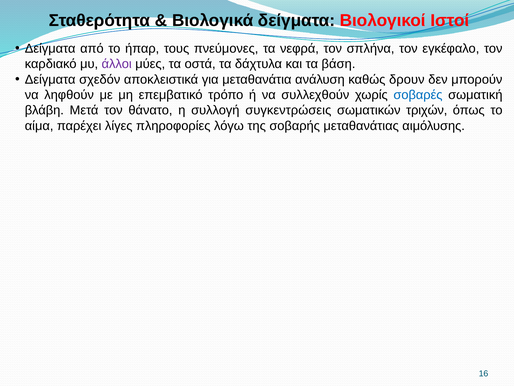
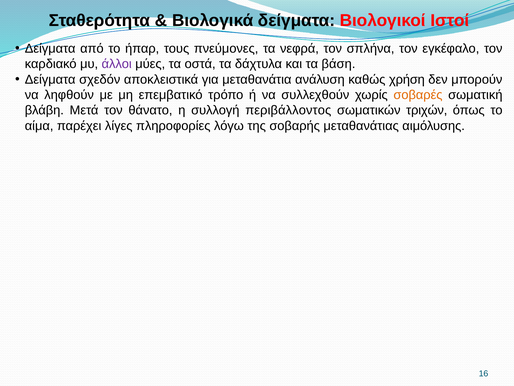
δρουν: δρουν -> χρήση
σοβαρές colour: blue -> orange
συγκεντρώσεις: συγκεντρώσεις -> περιβάλλοντος
